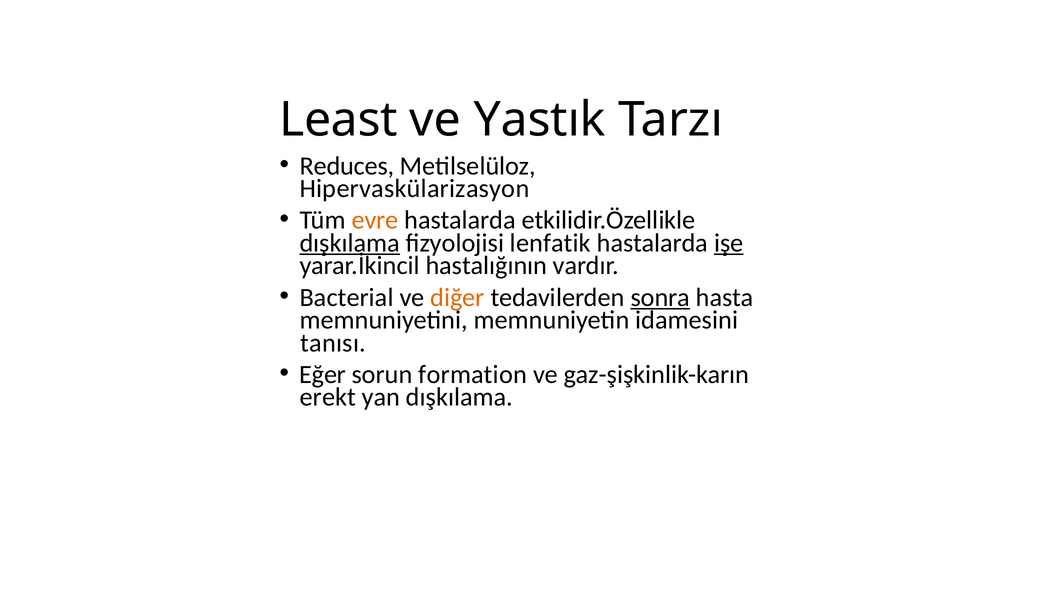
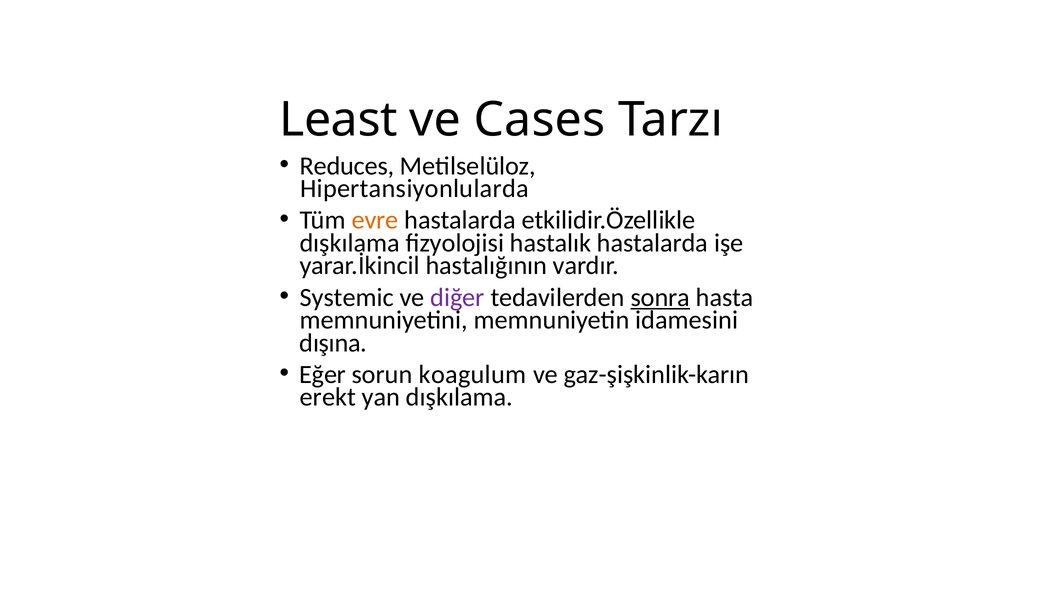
Yastık: Yastık -> Cases
Hipervaskülarizasyon: Hipervaskülarizasyon -> Hipertansiyonlularda
dışkılama at (350, 243) underline: present -> none
lenfatik: lenfatik -> hastalık
işe underline: present -> none
Bacterial: Bacterial -> Systemic
diğer colour: orange -> purple
tanısı: tanısı -> dışına
formation: formation -> koagulum
